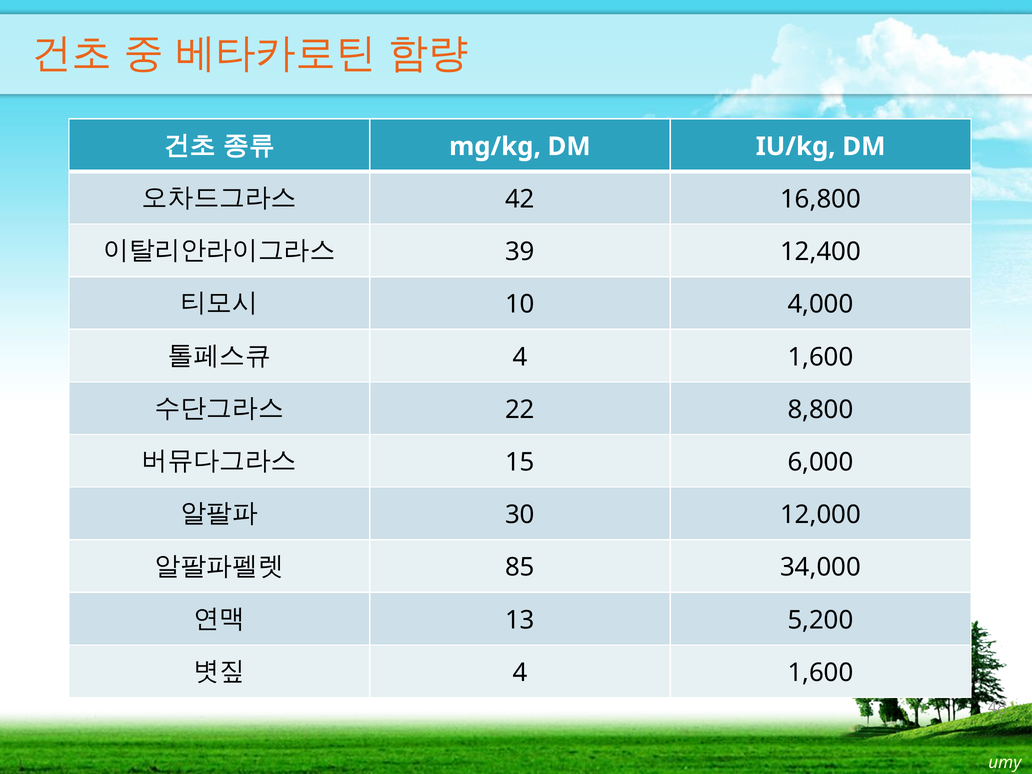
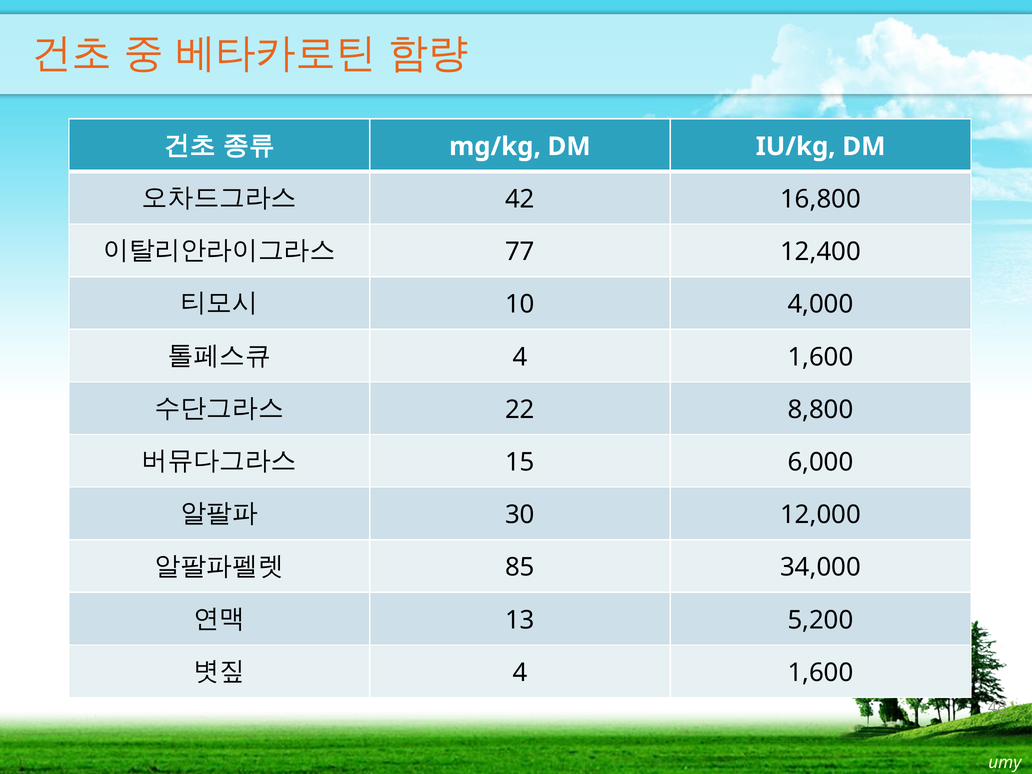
39: 39 -> 77
